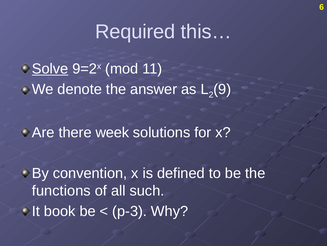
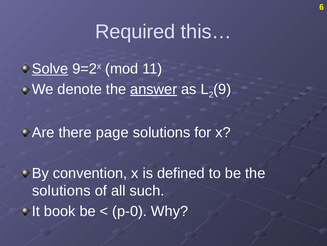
answer underline: none -> present
week: week -> page
functions at (61, 190): functions -> solutions
p-3: p-3 -> p-0
